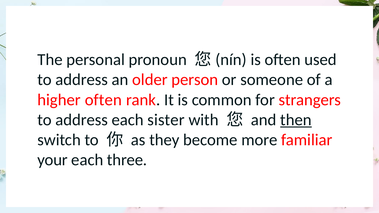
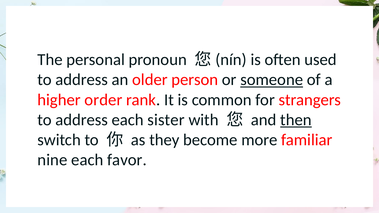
someone underline: none -> present
higher often: often -> order
your: your -> nine
three: three -> favor
